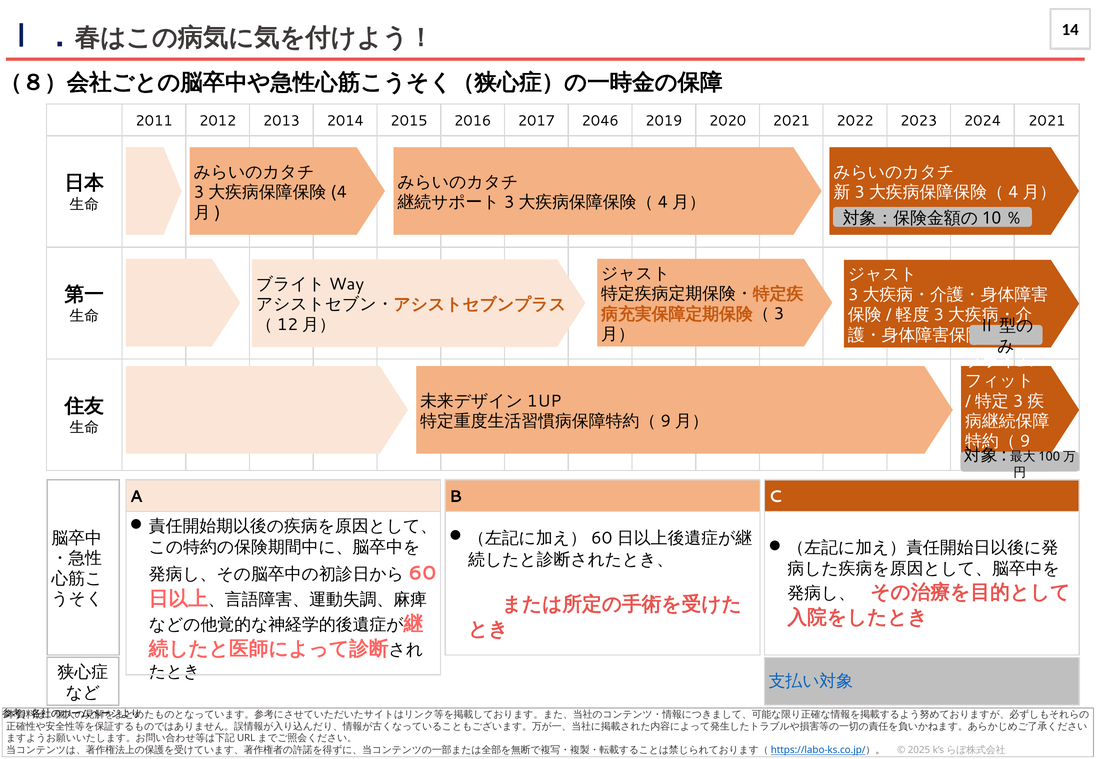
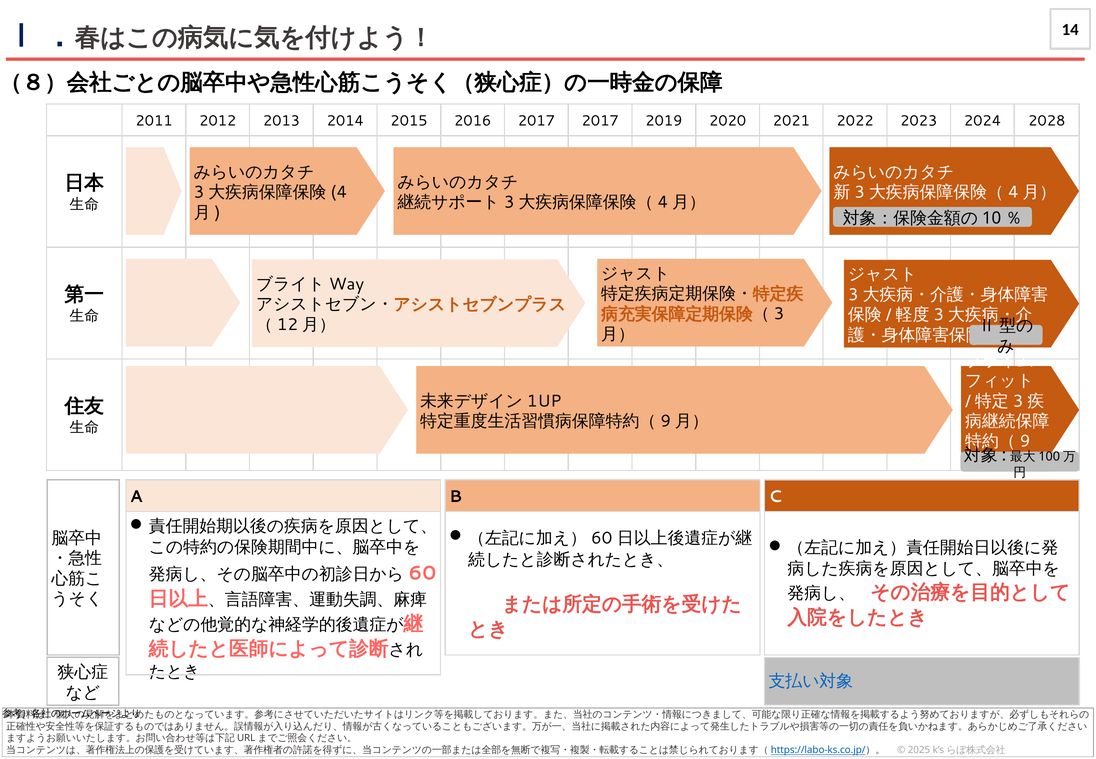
2017 2046: 2046 -> 2017
2024 2021: 2021 -> 2028
